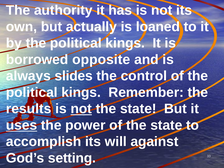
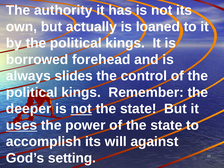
opposite: opposite -> forehead
results: results -> deeper
